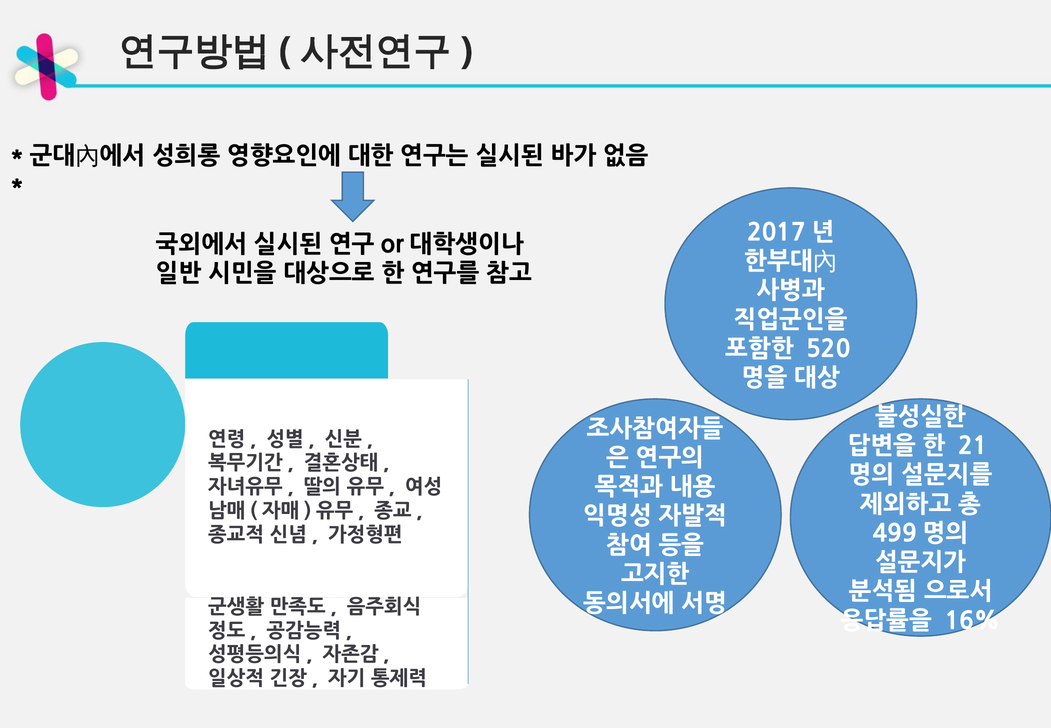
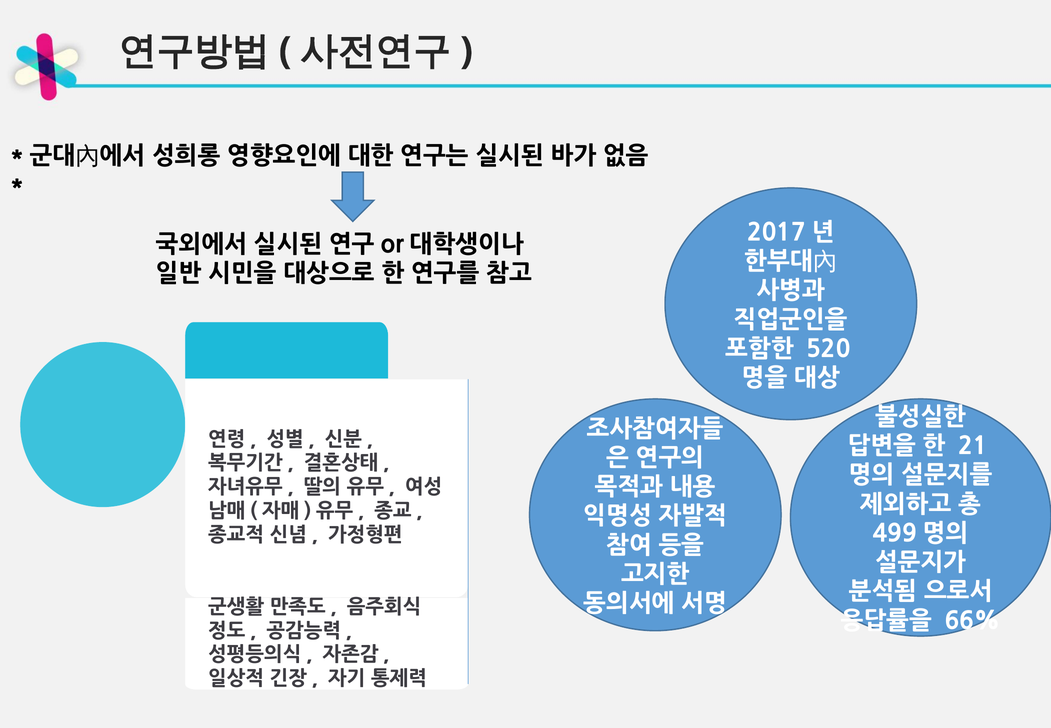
16%: 16% -> 66%
